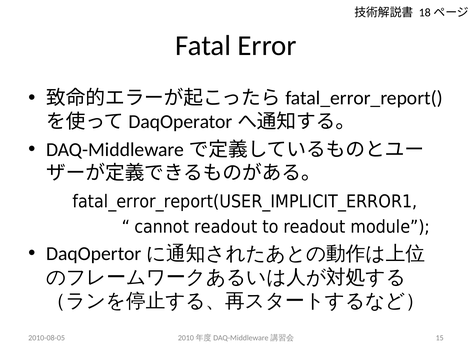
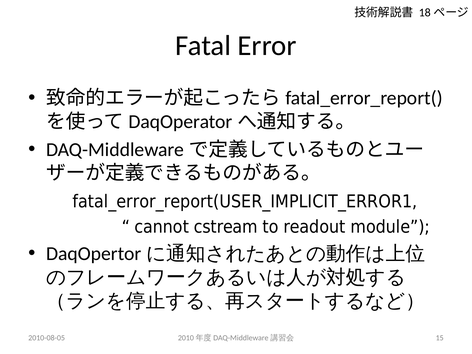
cannot readout: readout -> cstream
